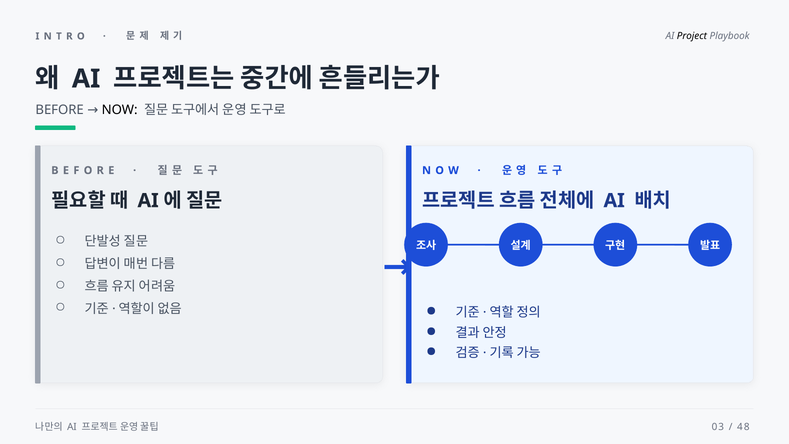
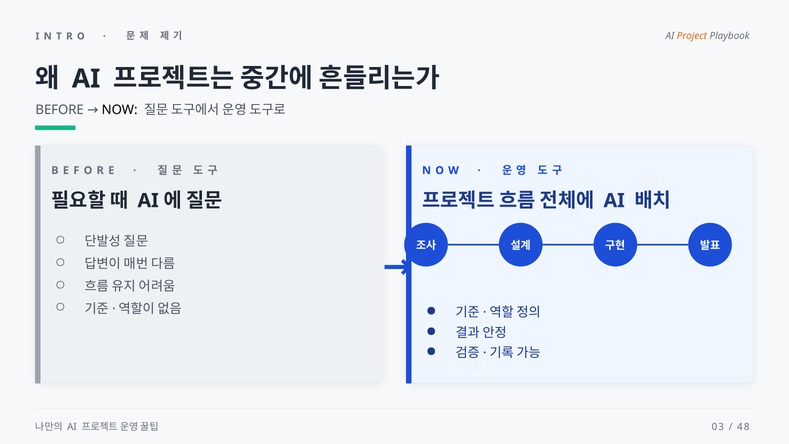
Project colour: black -> orange
